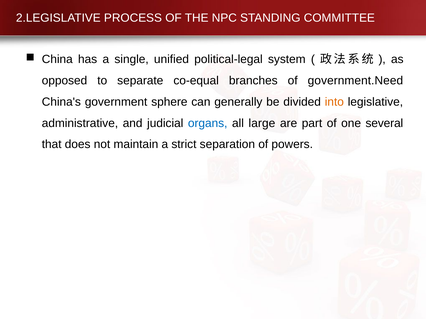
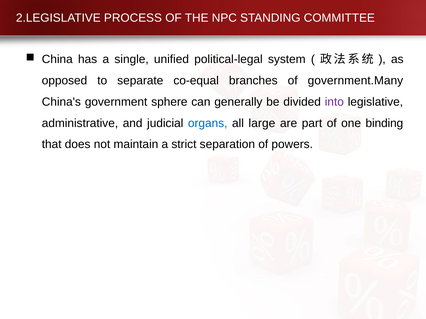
government.Need: government.Need -> government.Many
into colour: orange -> purple
several: several -> binding
